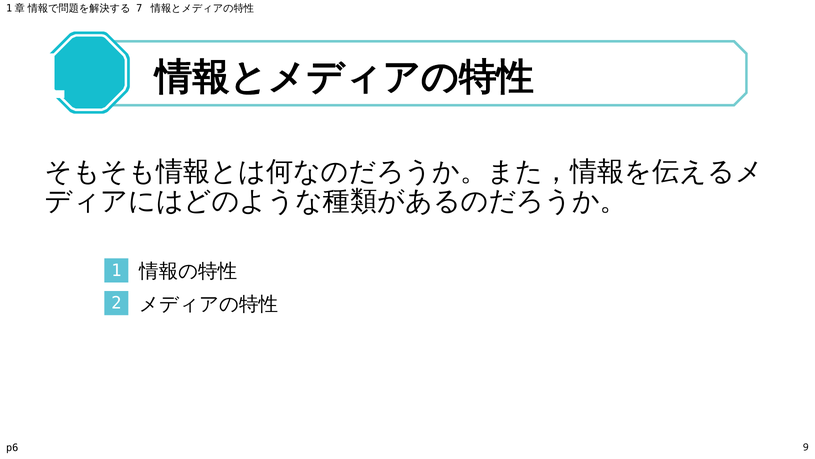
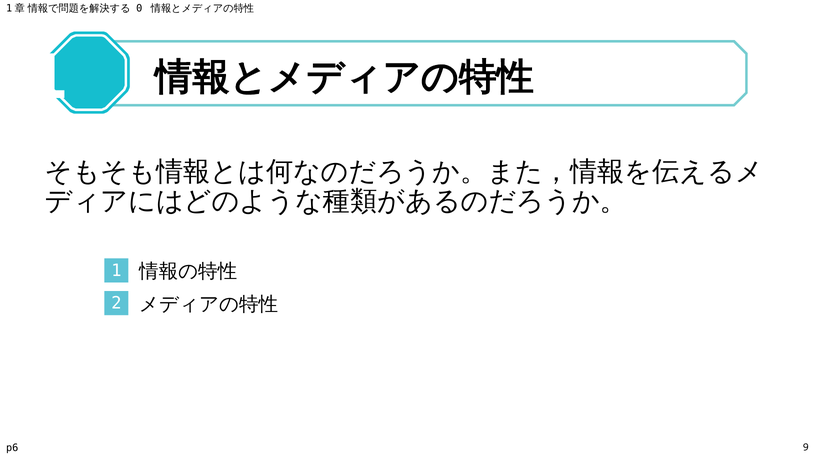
7: 7 -> 0
